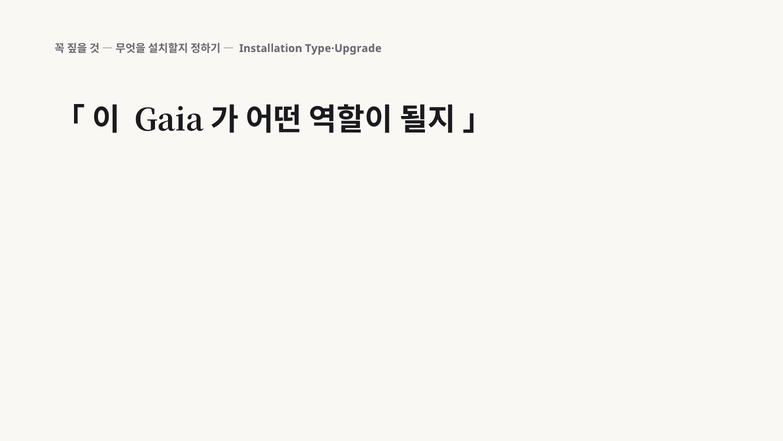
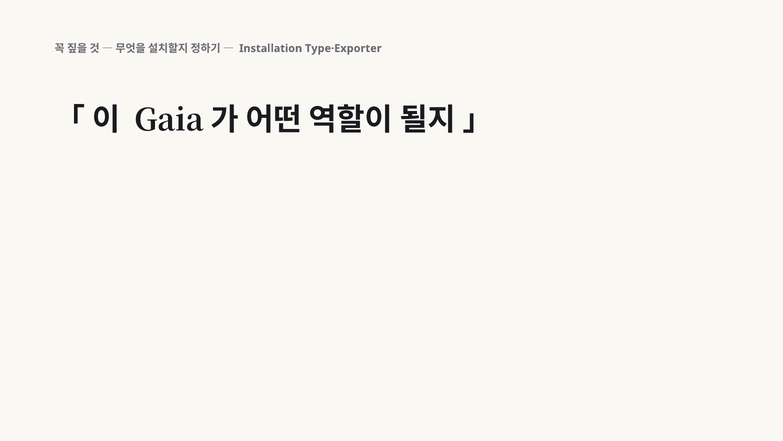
Type·Upgrade: Type·Upgrade -> Type·Exporter
